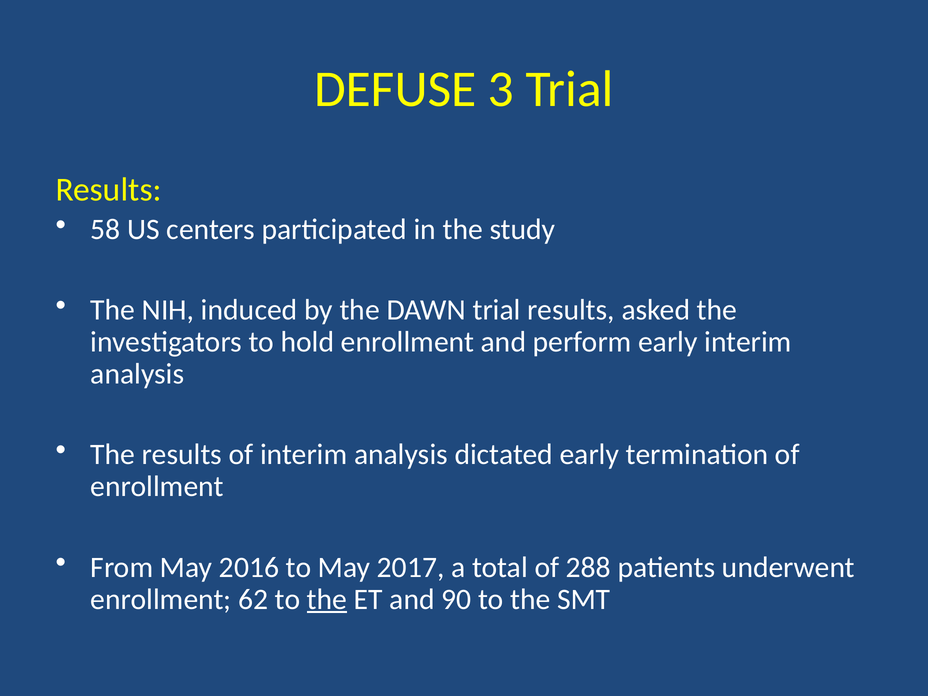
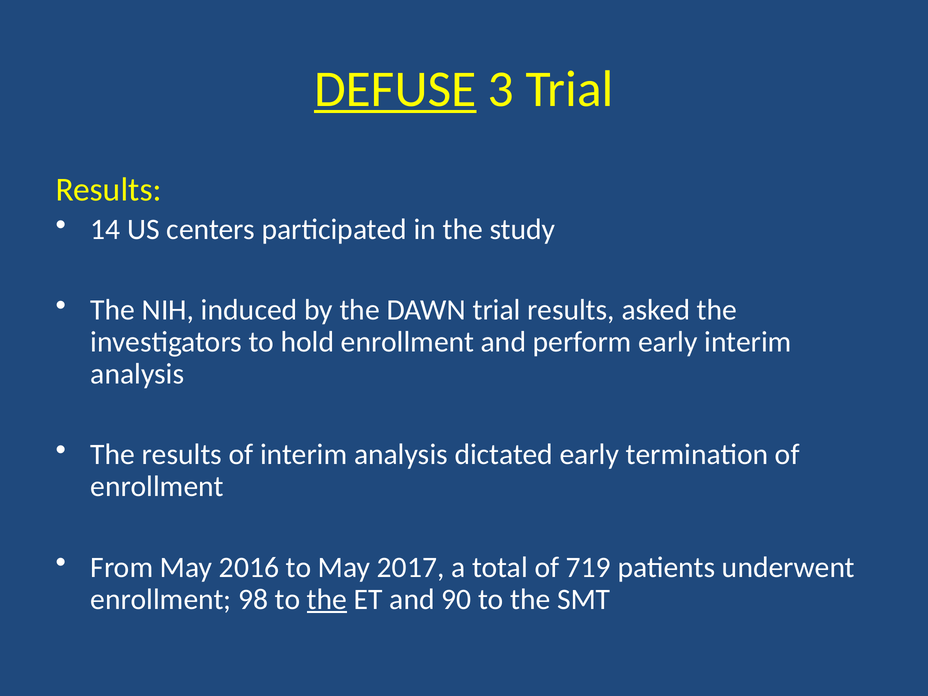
DEFUSE underline: none -> present
58: 58 -> 14
288: 288 -> 719
62: 62 -> 98
